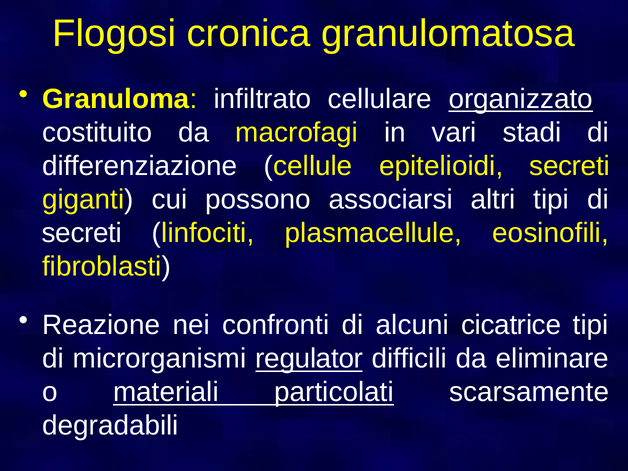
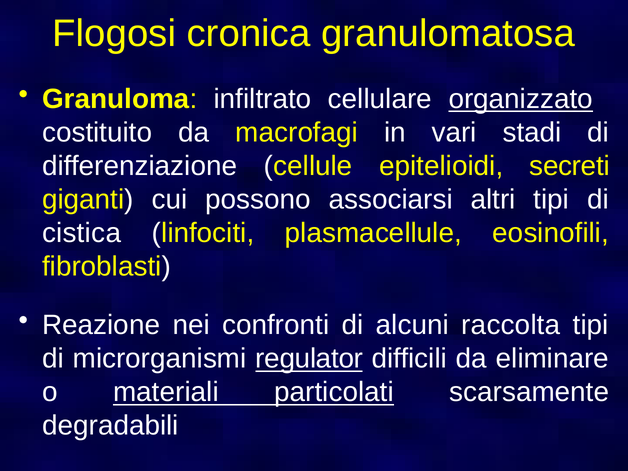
secreti at (82, 233): secreti -> cistica
cicatrice: cicatrice -> raccolta
